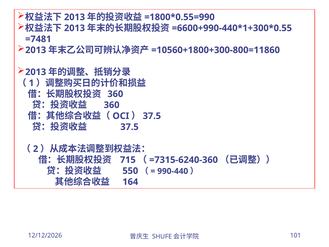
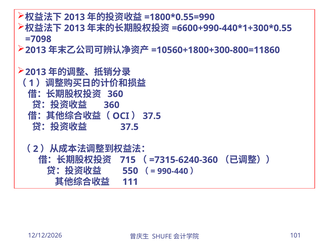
=7481: =7481 -> =7098
164: 164 -> 111
